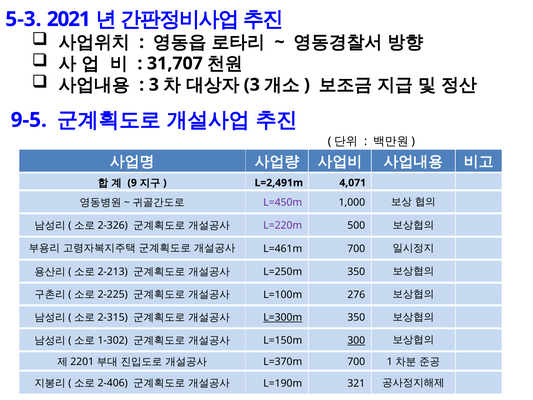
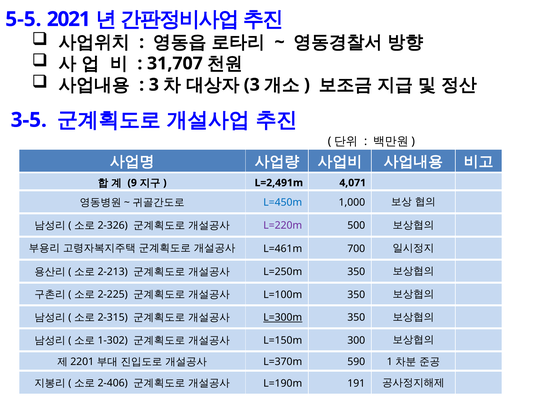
5-3: 5-3 -> 5-5
9-5: 9-5 -> 3-5
L=450m colour: purple -> blue
L=100m 276: 276 -> 350
300 underline: present -> none
L=370m 700: 700 -> 590
321: 321 -> 191
